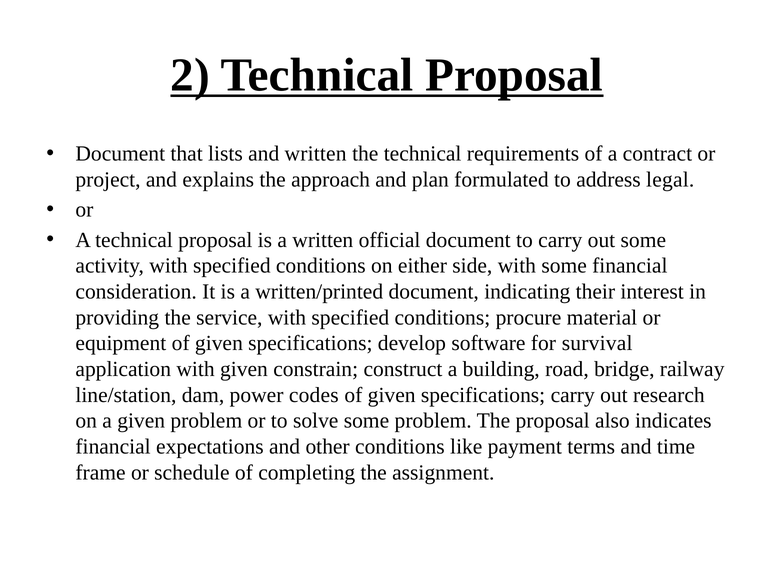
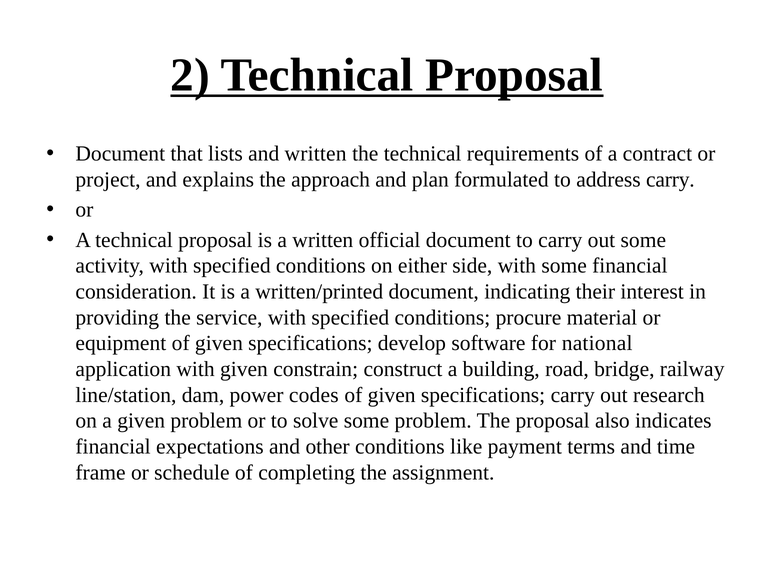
address legal: legal -> carry
survival: survival -> national
